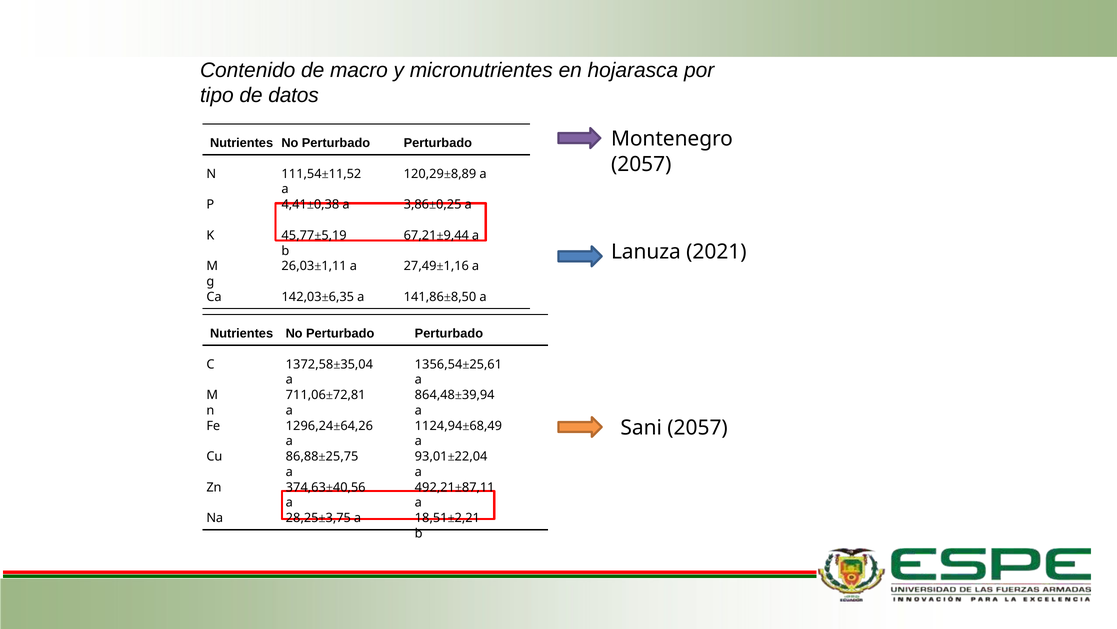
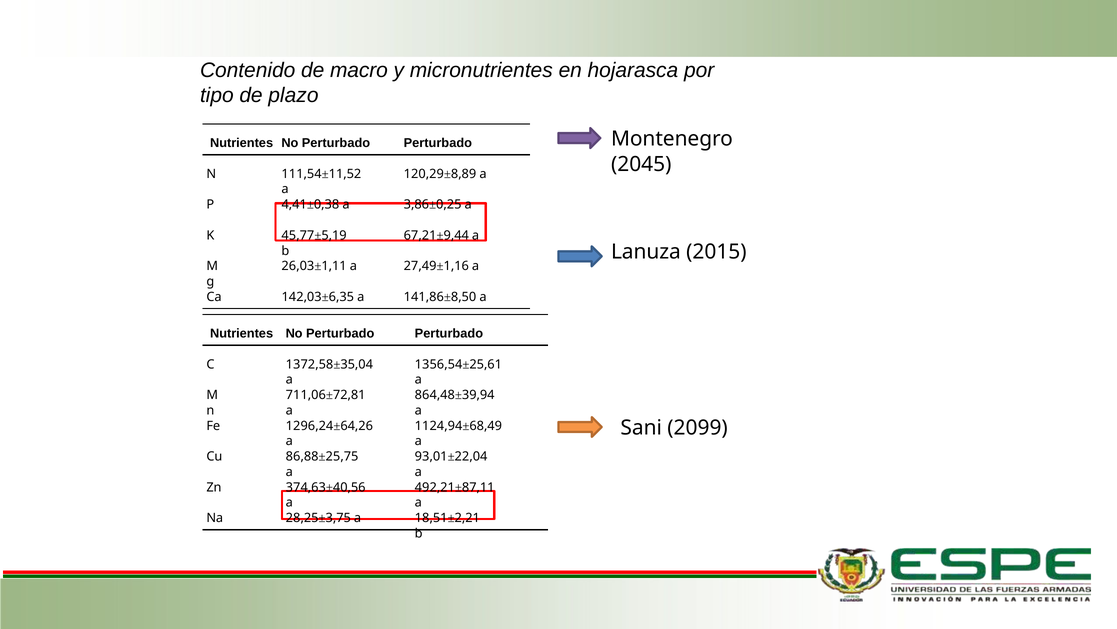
datos: datos -> plazo
2057 at (641, 164): 2057 -> 2045
2021: 2021 -> 2015
Sani 2057: 2057 -> 2099
